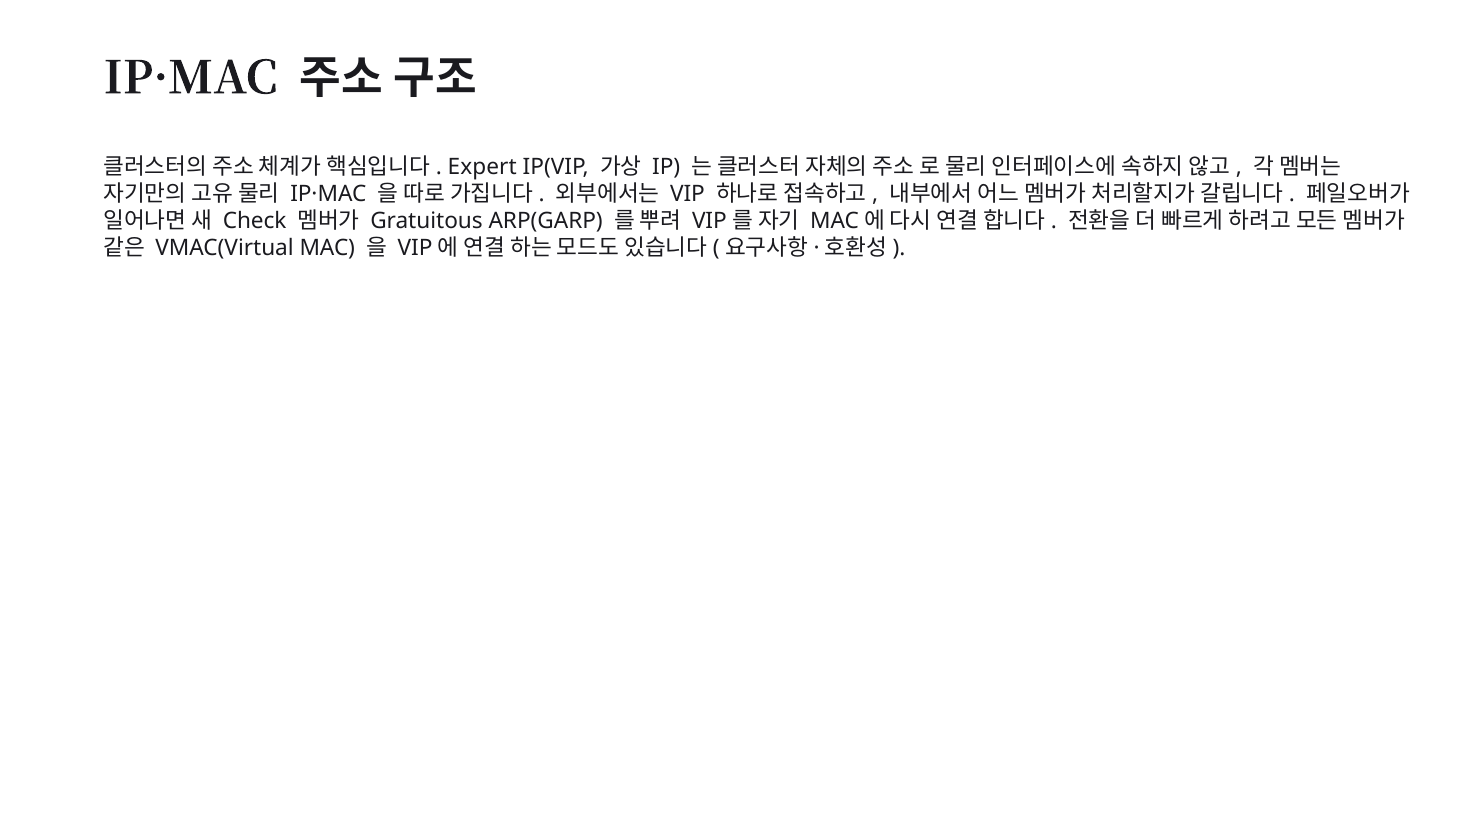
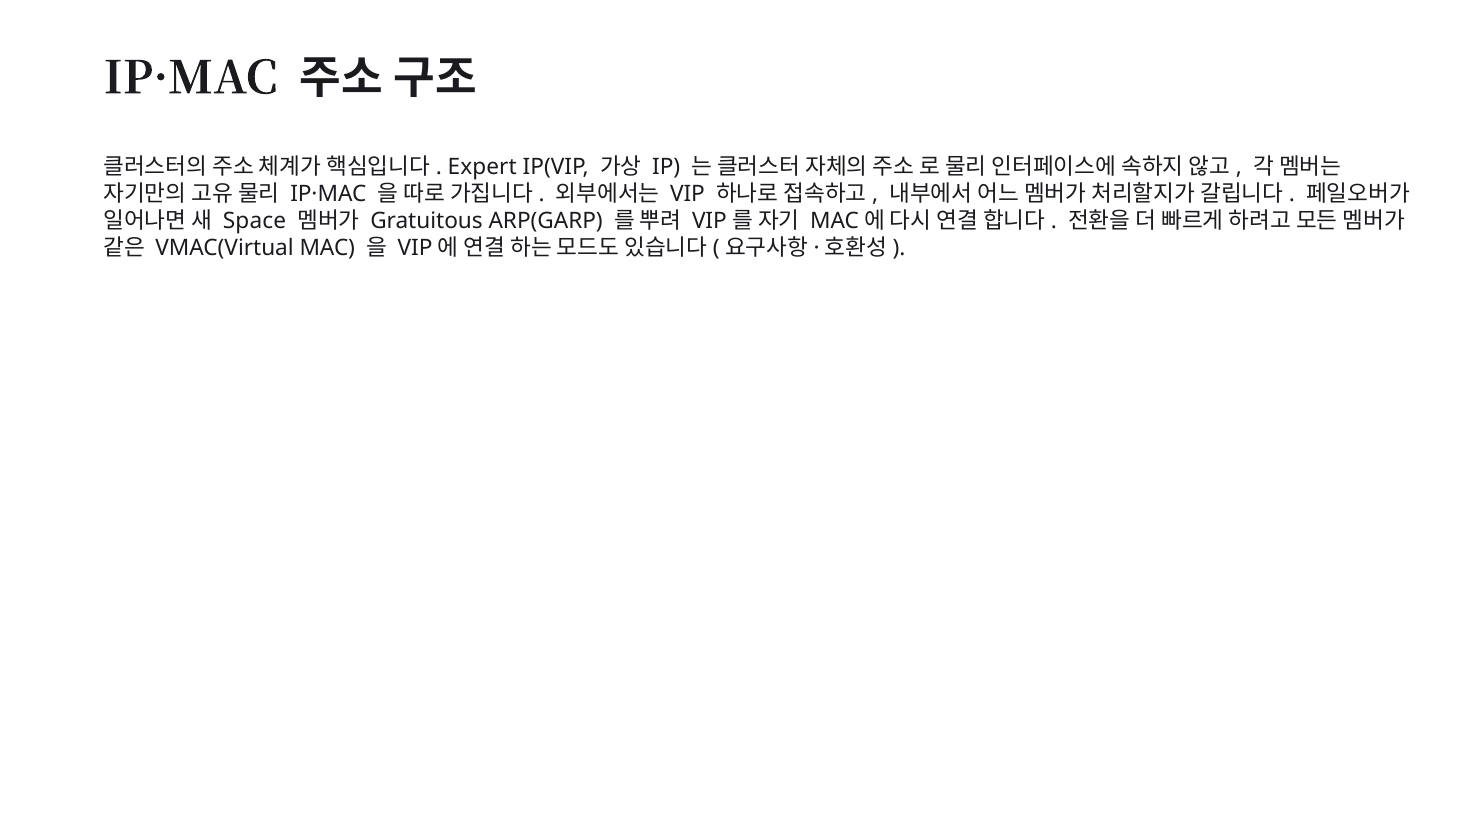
Check: Check -> Space
